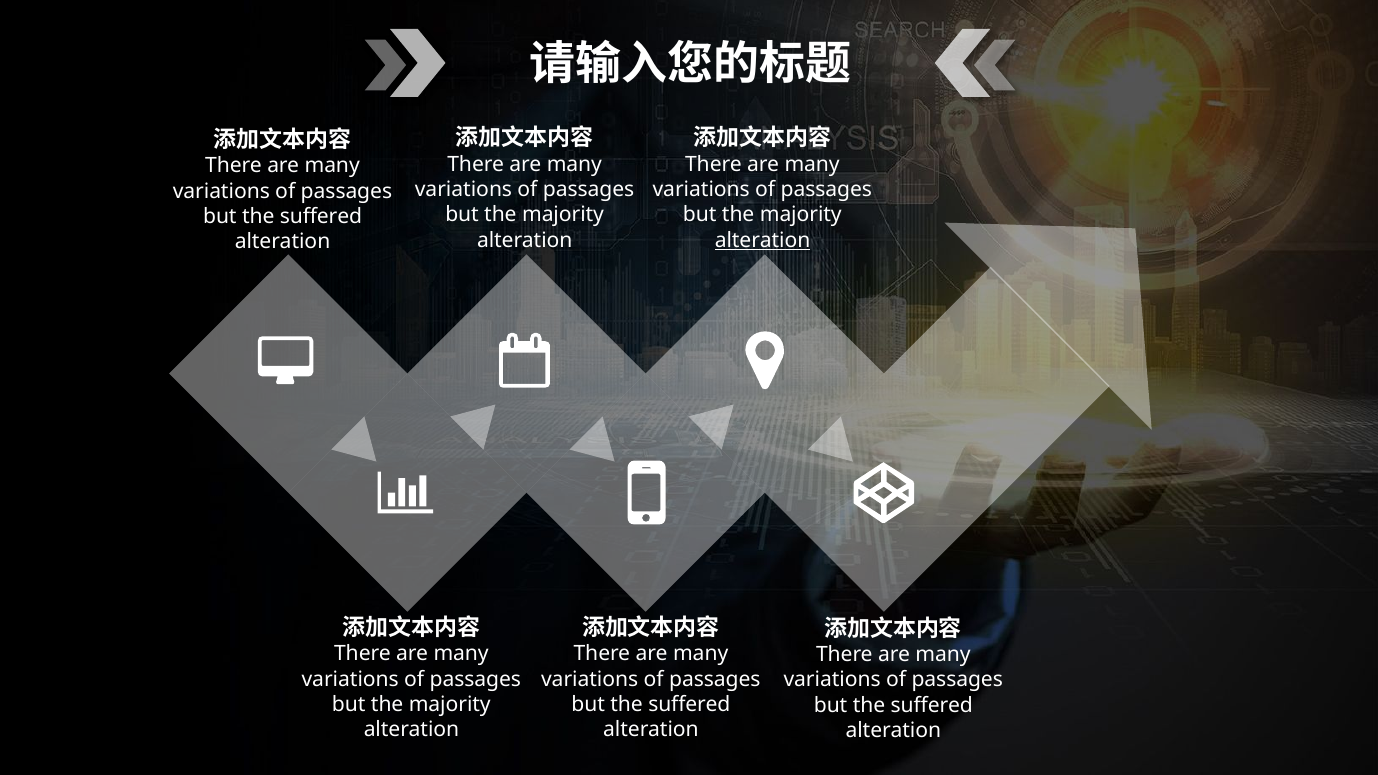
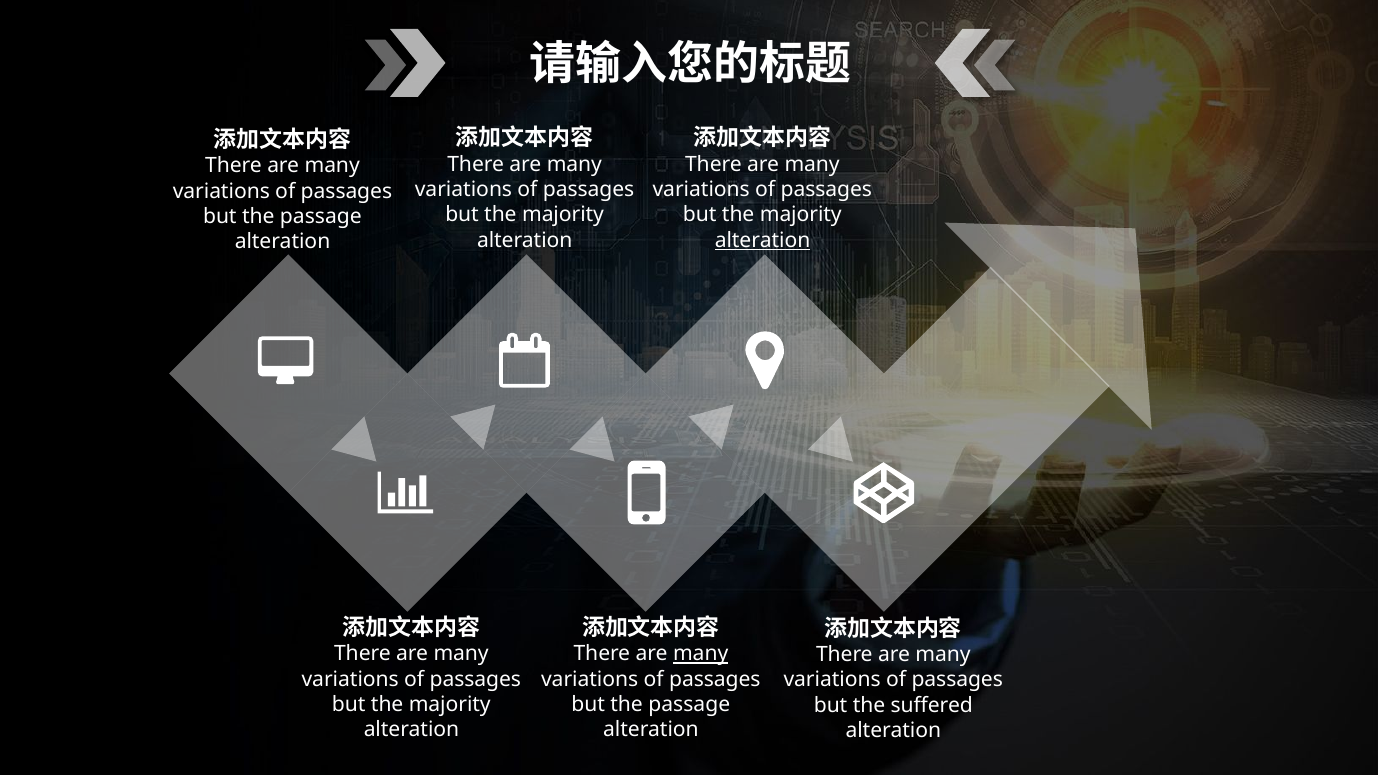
suffered at (321, 216): suffered -> passage
many at (701, 654) underline: none -> present
suffered at (689, 704): suffered -> passage
